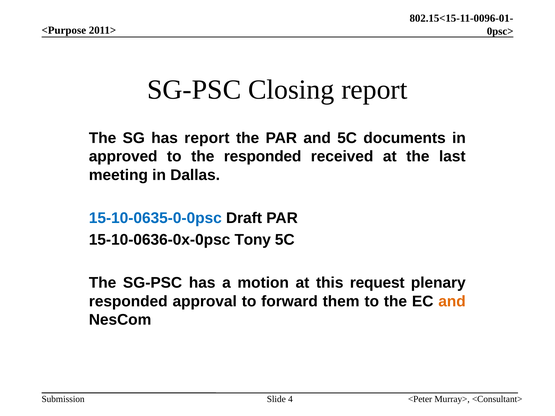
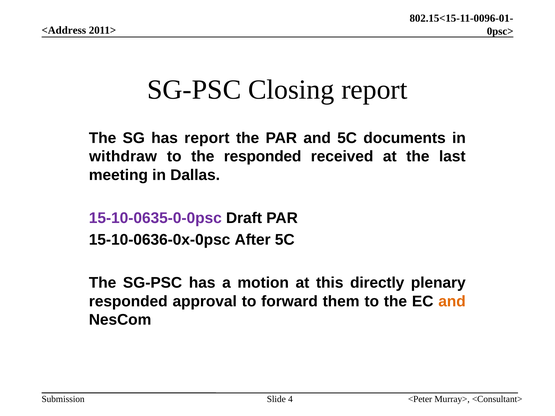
<Purpose: <Purpose -> <Address
approved: approved -> withdraw
15-10-0635-0-0psc colour: blue -> purple
Tony: Tony -> After
request: request -> directly
